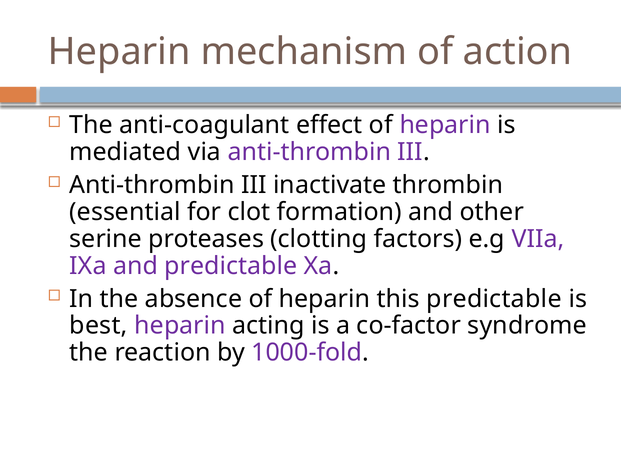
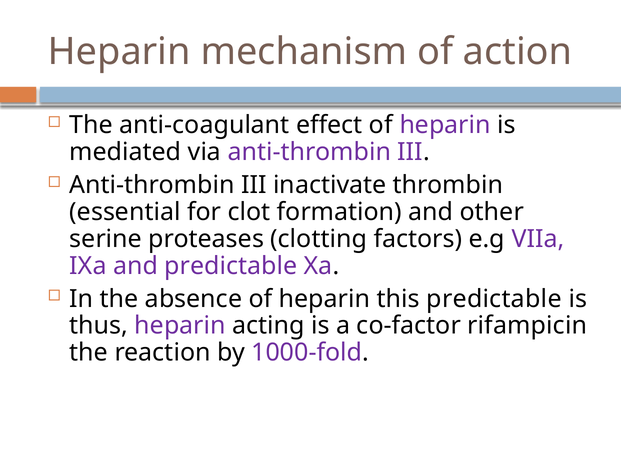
best: best -> thus
syndrome: syndrome -> rifampicin
